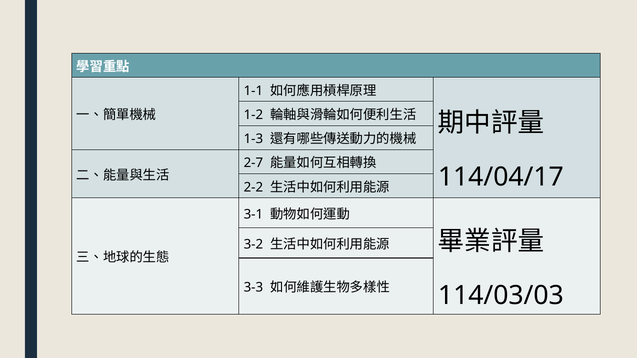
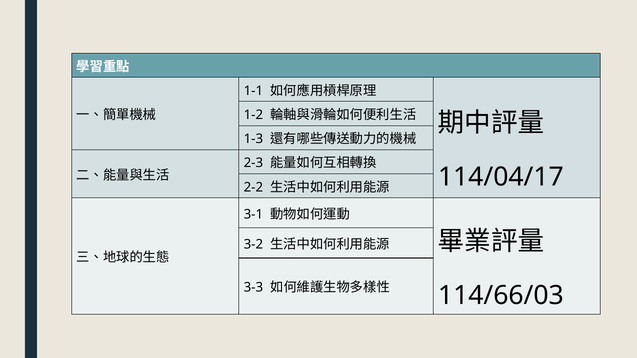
2-7: 2-7 -> 2-3
114/03/03: 114/03/03 -> 114/66/03
